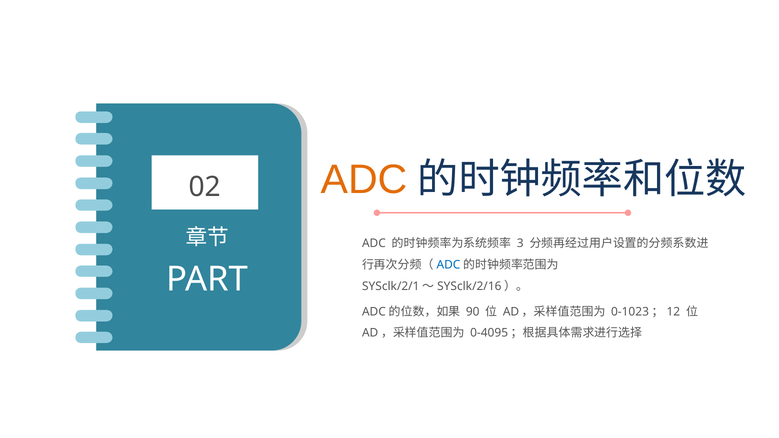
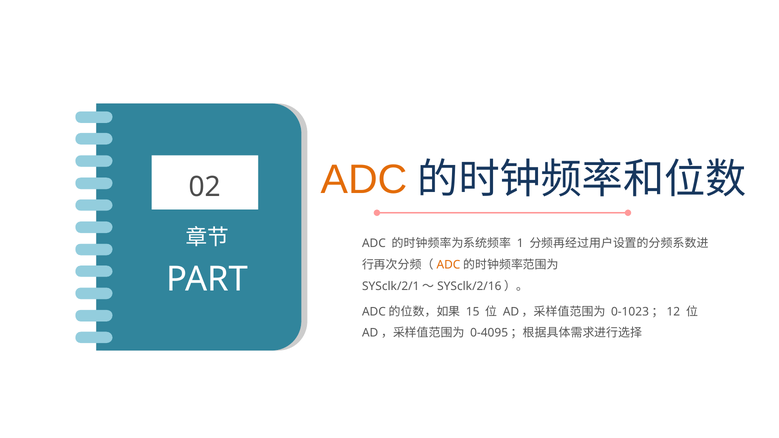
3: 3 -> 1
ADC at (448, 265) colour: blue -> orange
90: 90 -> 15
